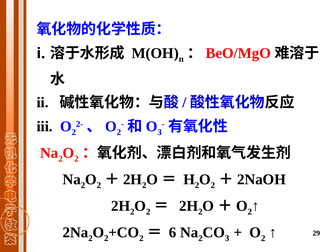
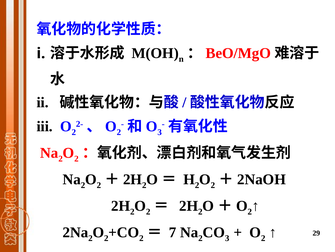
6: 6 -> 7
